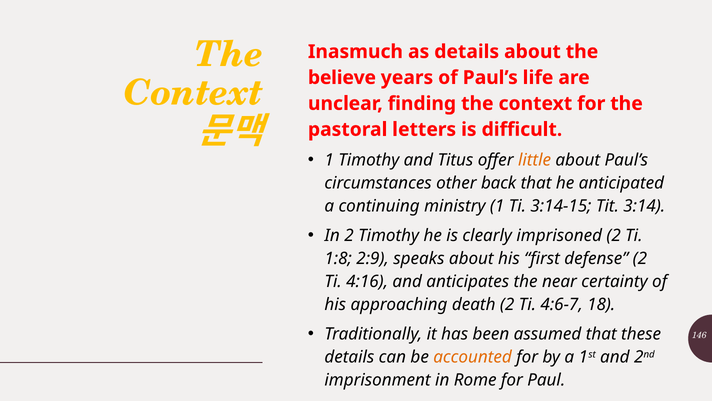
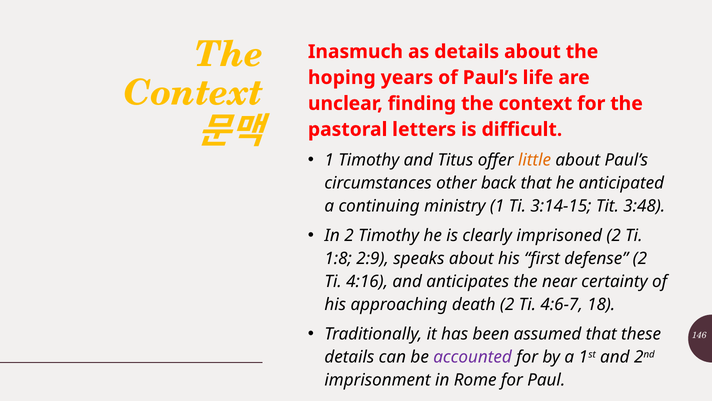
believe: believe -> hoping
3:14: 3:14 -> 3:48
accounted colour: orange -> purple
